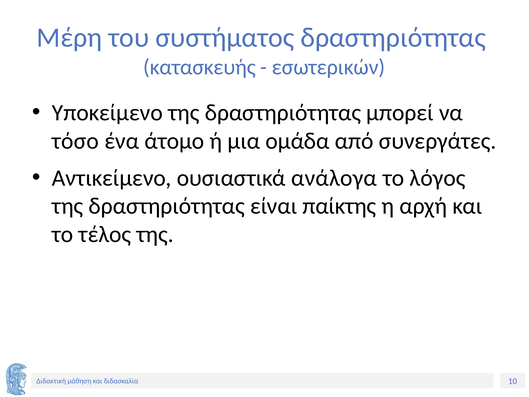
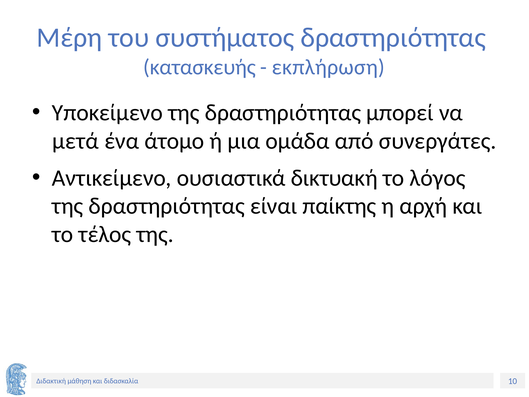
εσωτερικών: εσωτερικών -> εκπλήρωση
τόσο: τόσο -> μετά
ανάλογα: ανάλογα -> δικτυακή
